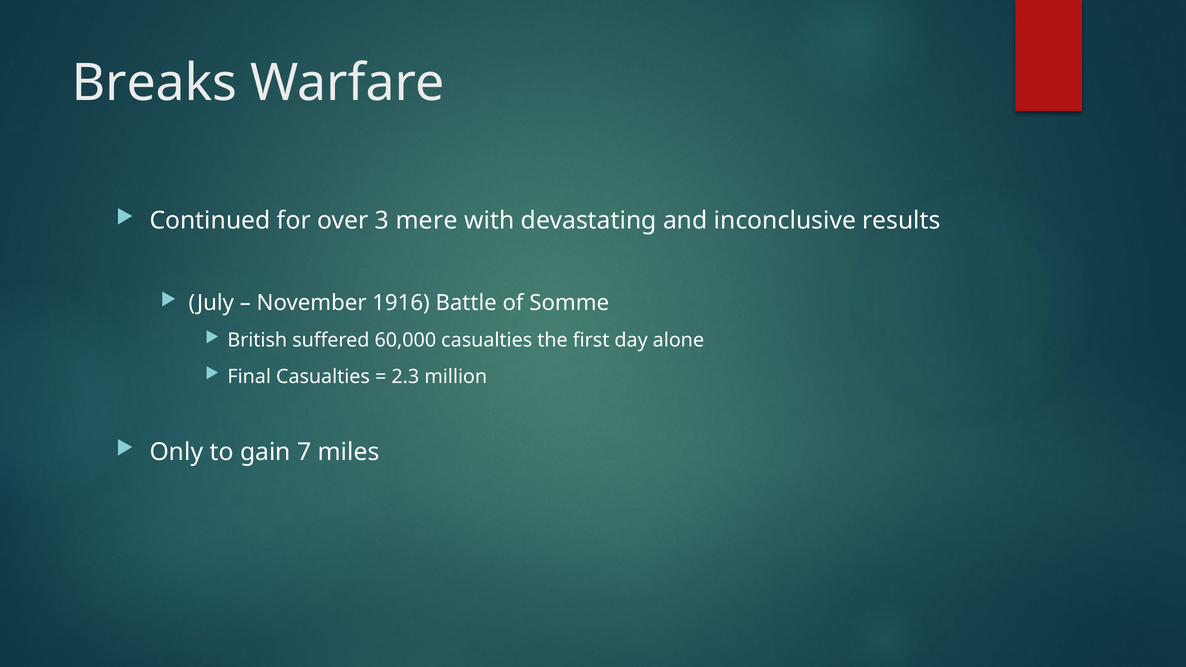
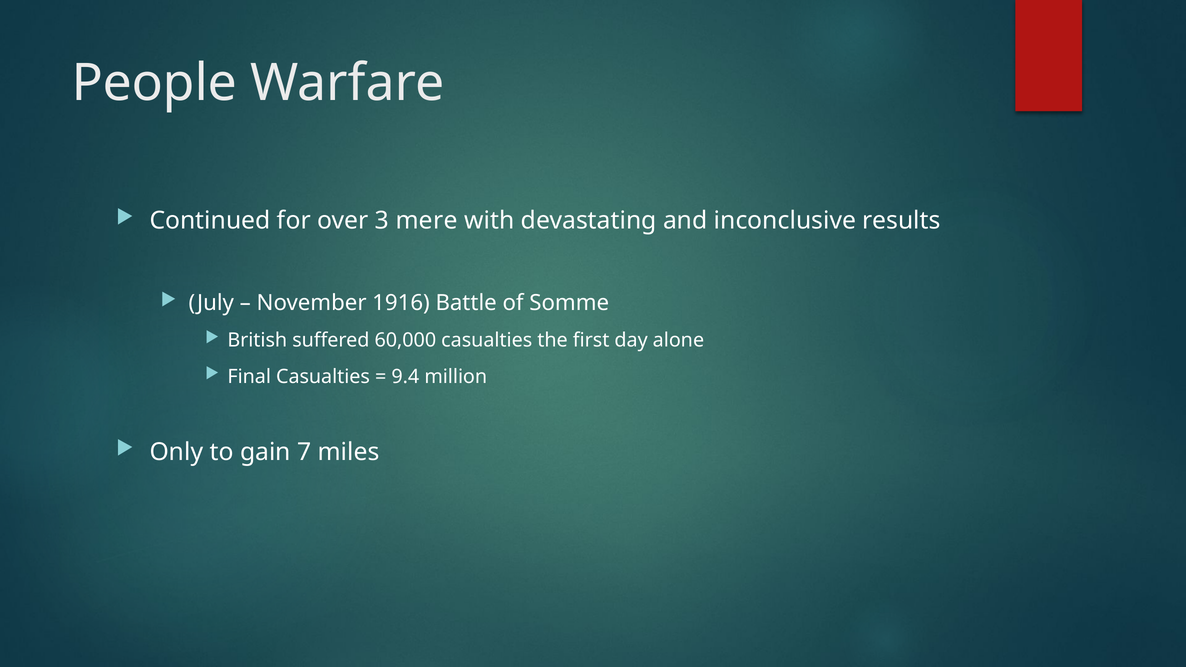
Breaks: Breaks -> People
2.3: 2.3 -> 9.4
